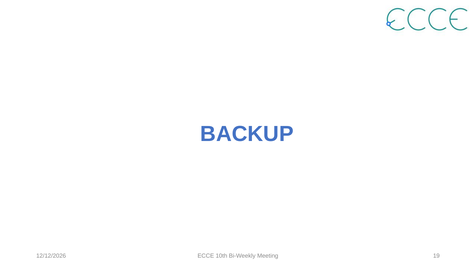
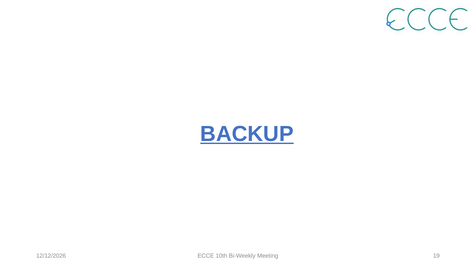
BACKUP underline: none -> present
